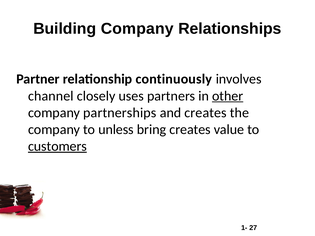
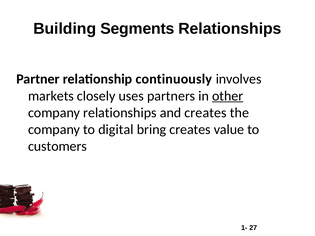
Building Company: Company -> Segments
channel: channel -> markets
company partnerships: partnerships -> relationships
unless: unless -> digital
customers underline: present -> none
